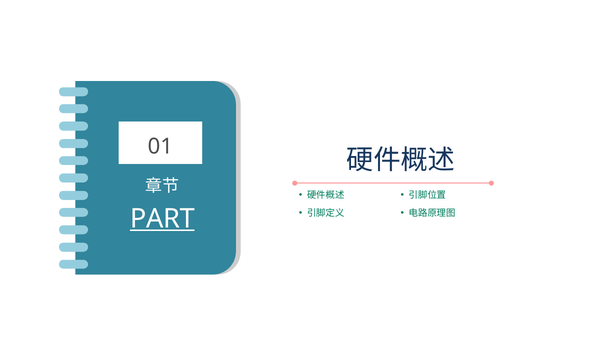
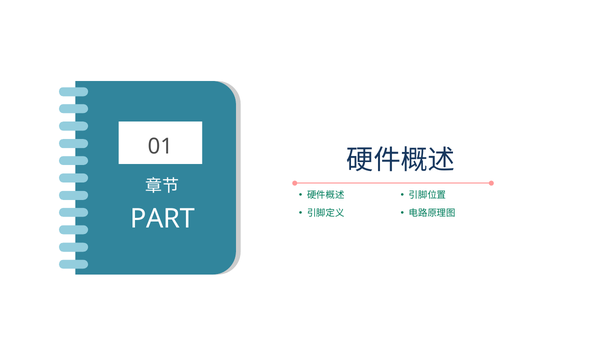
PART underline: present -> none
